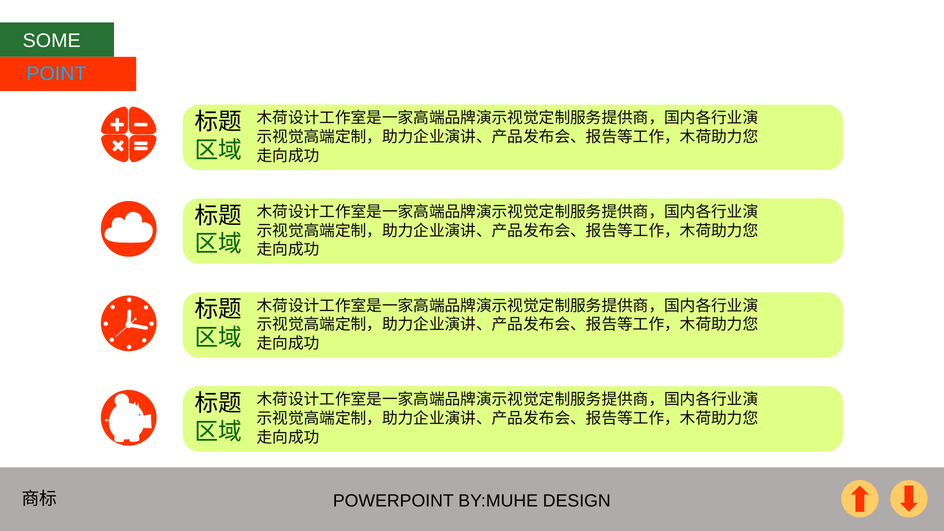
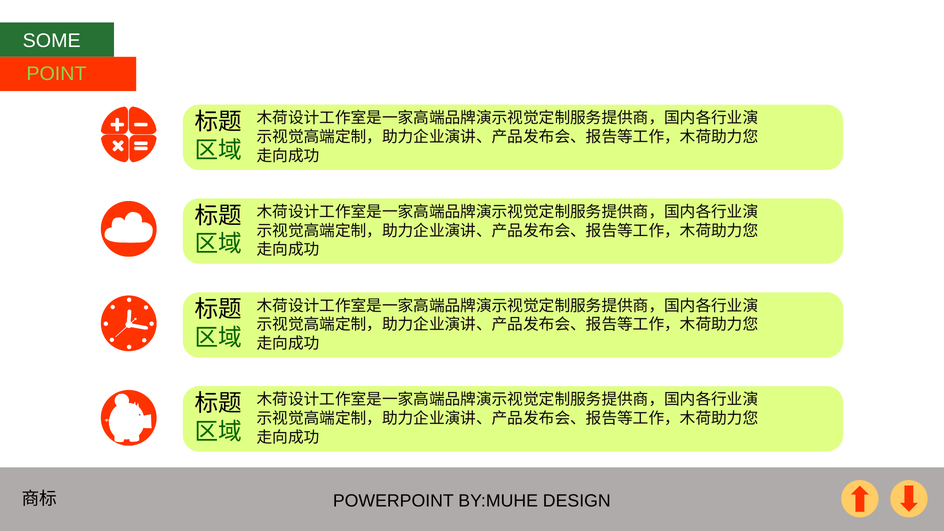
POINT colour: light blue -> light green
